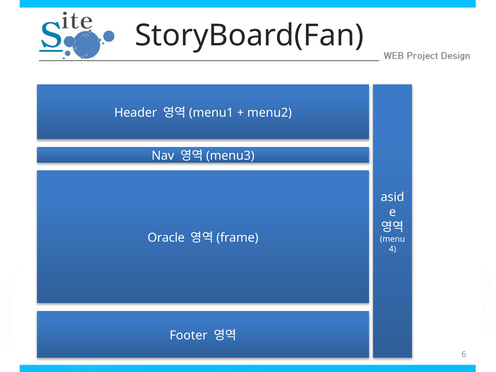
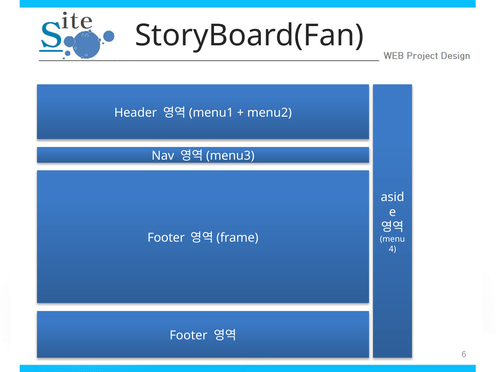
Oracle at (166, 238): Oracle -> Footer
